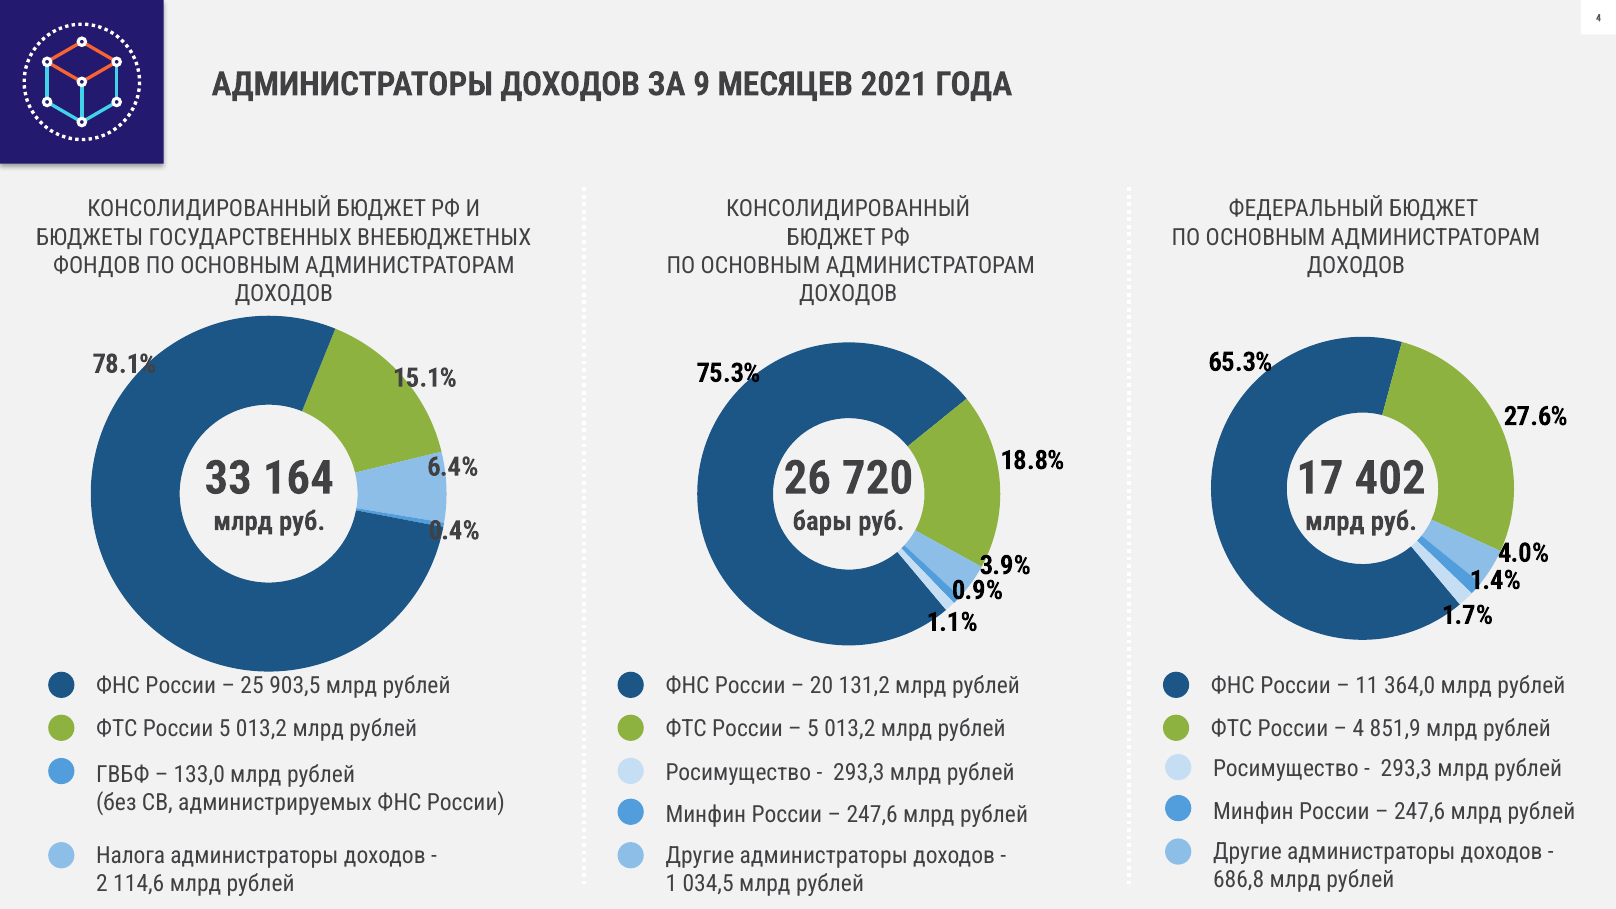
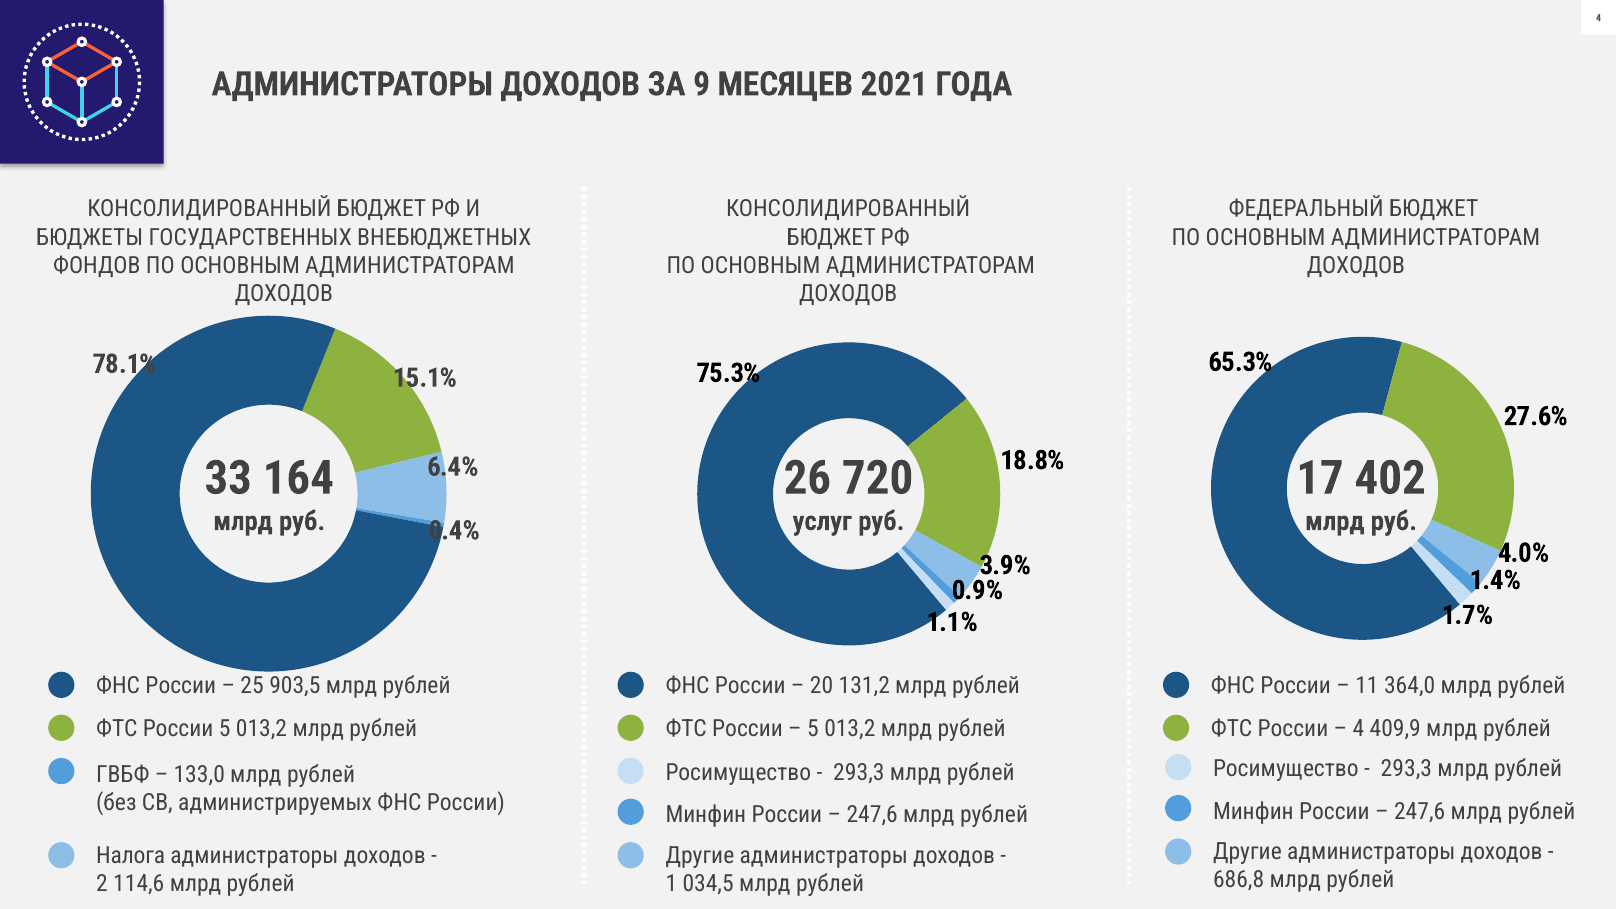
бары: бары -> услуг
851,9: 851,9 -> 409,9
